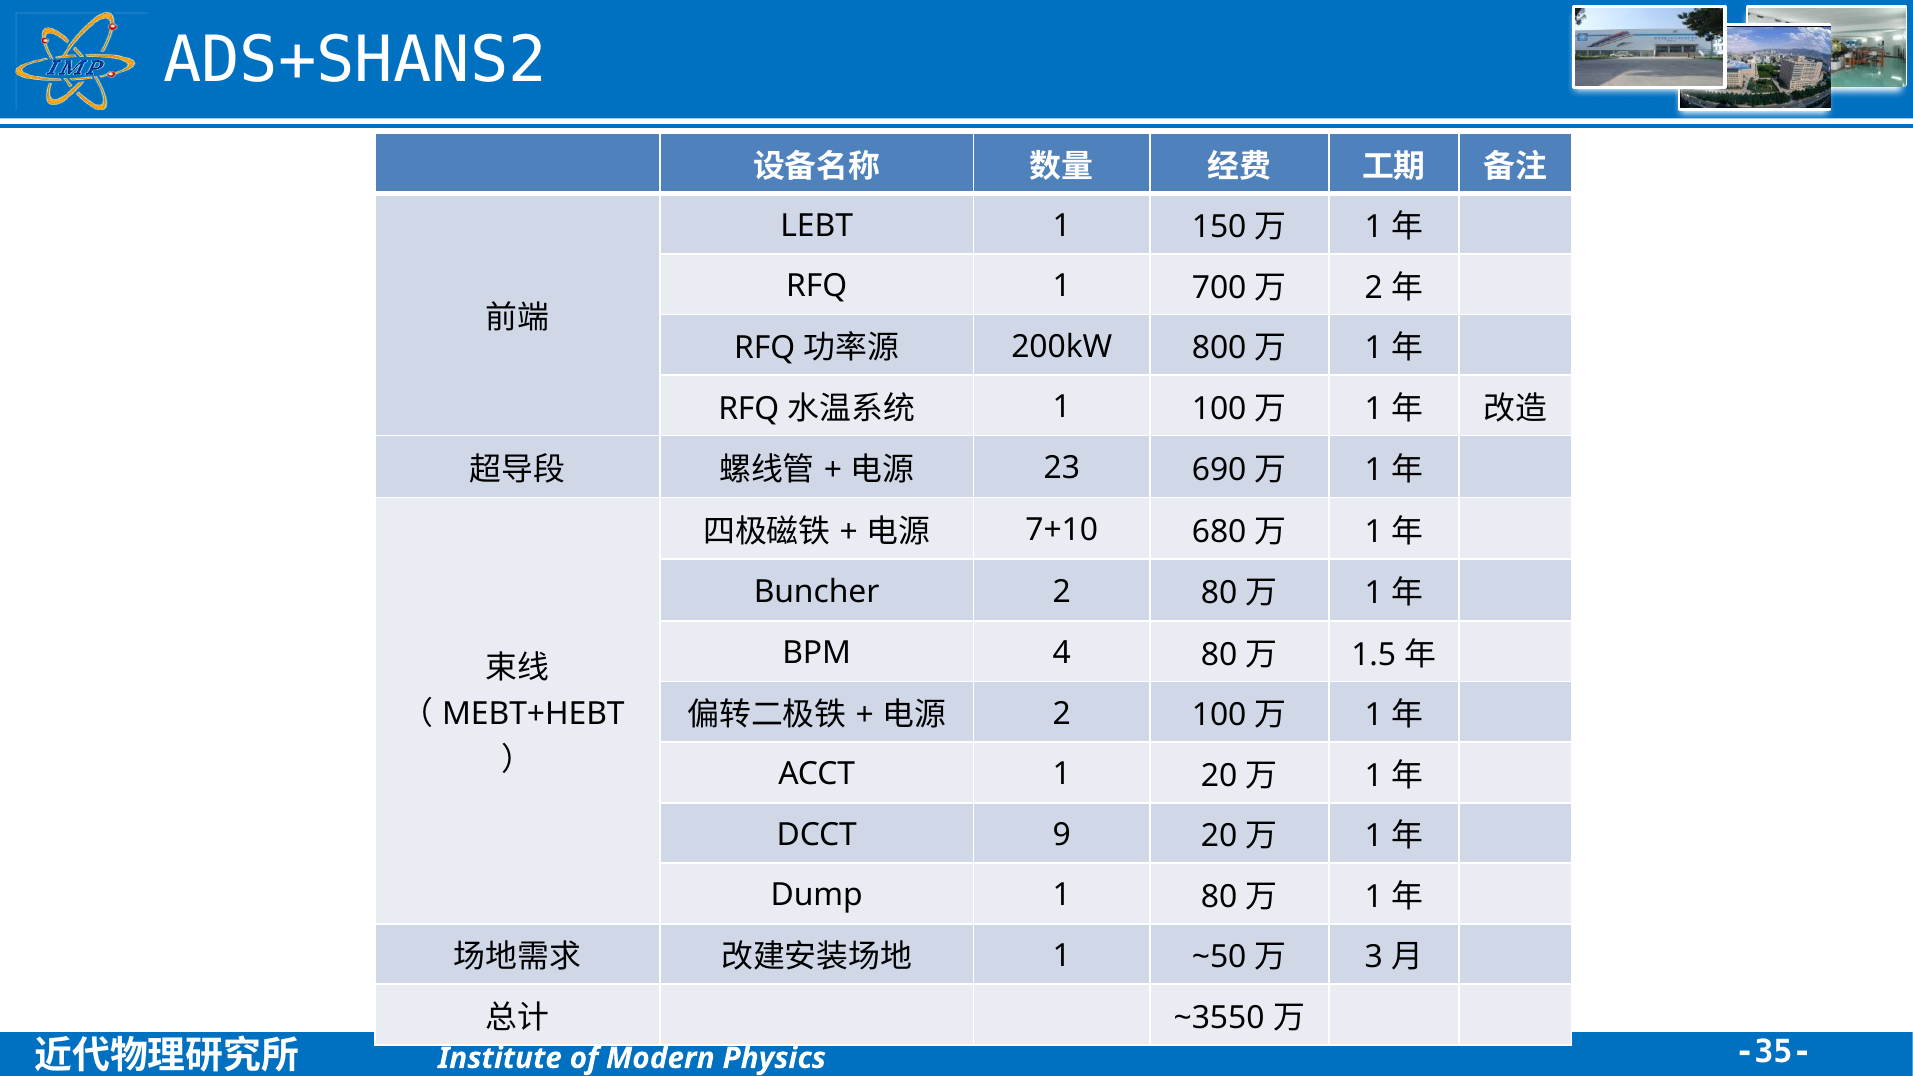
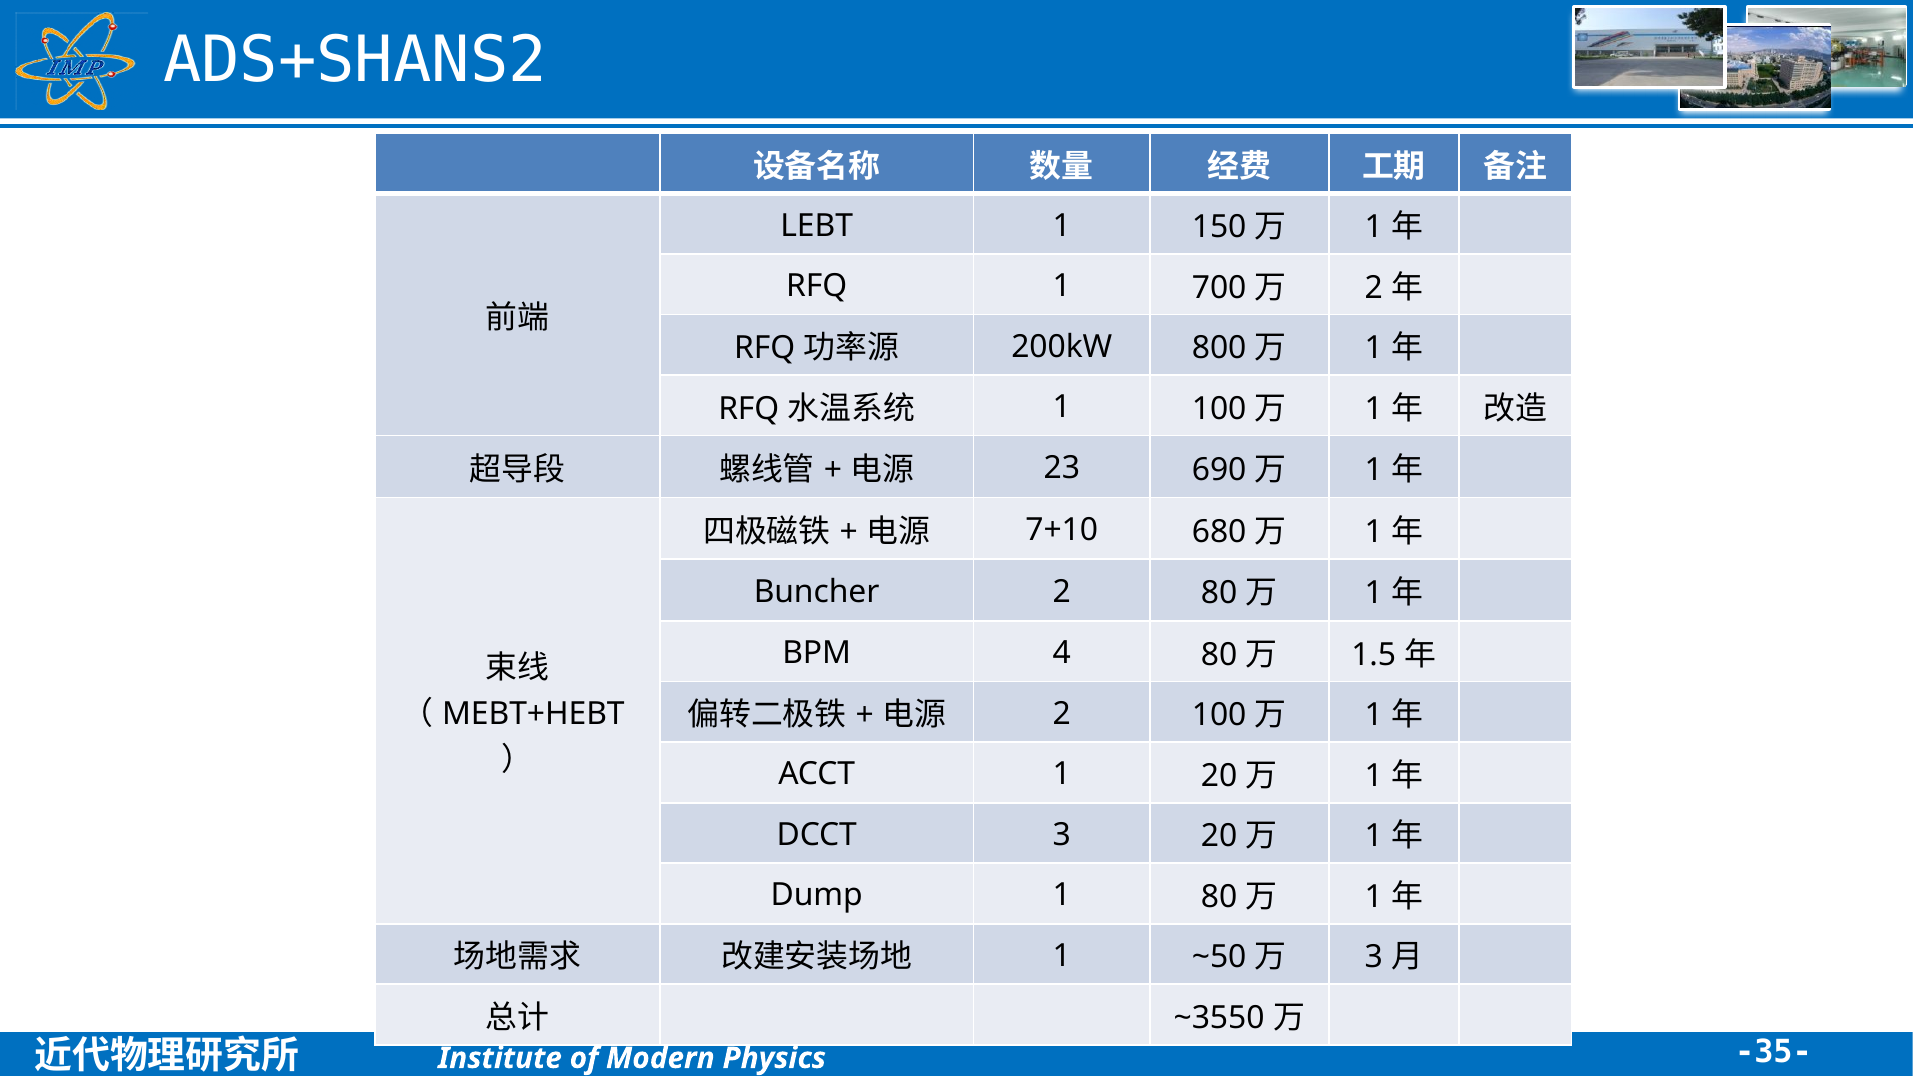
DCCT 9: 9 -> 3
